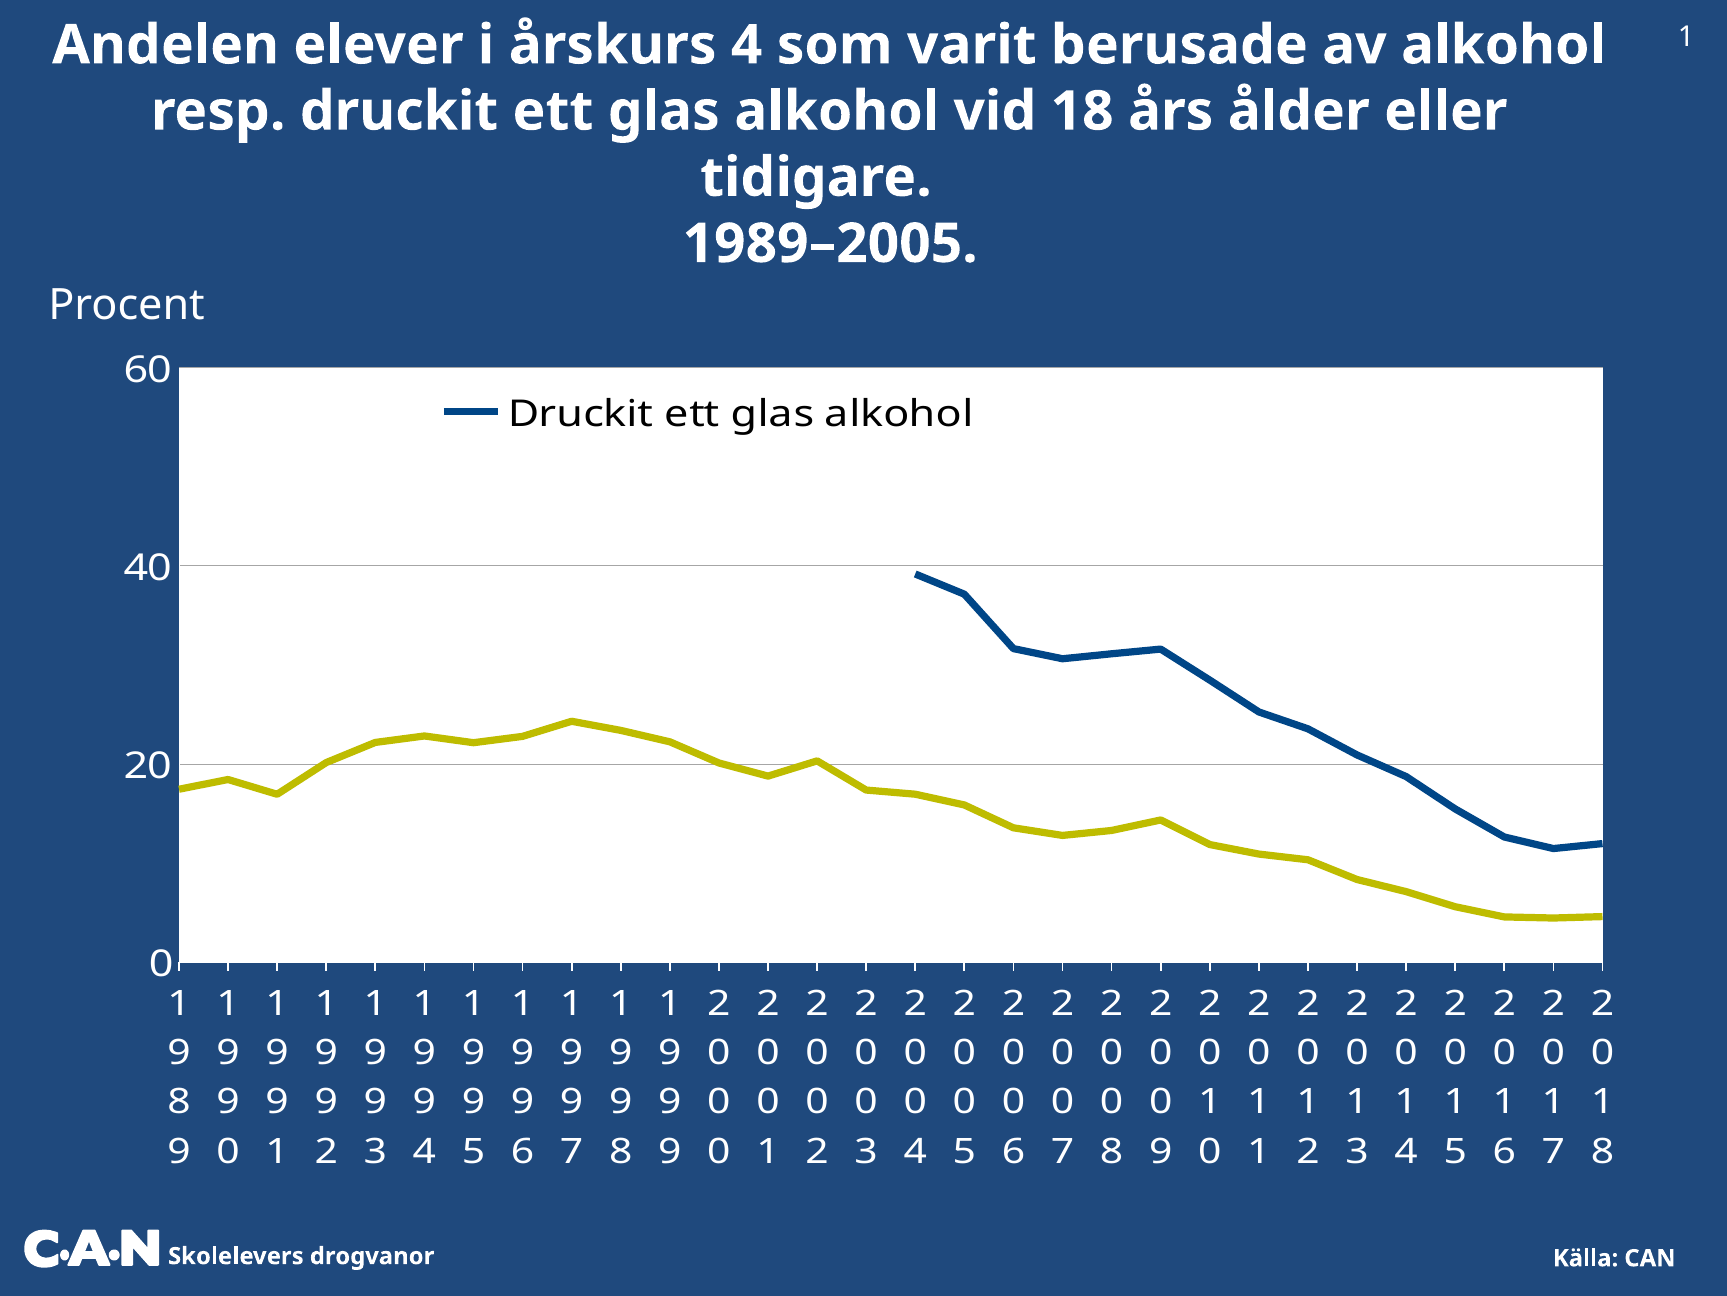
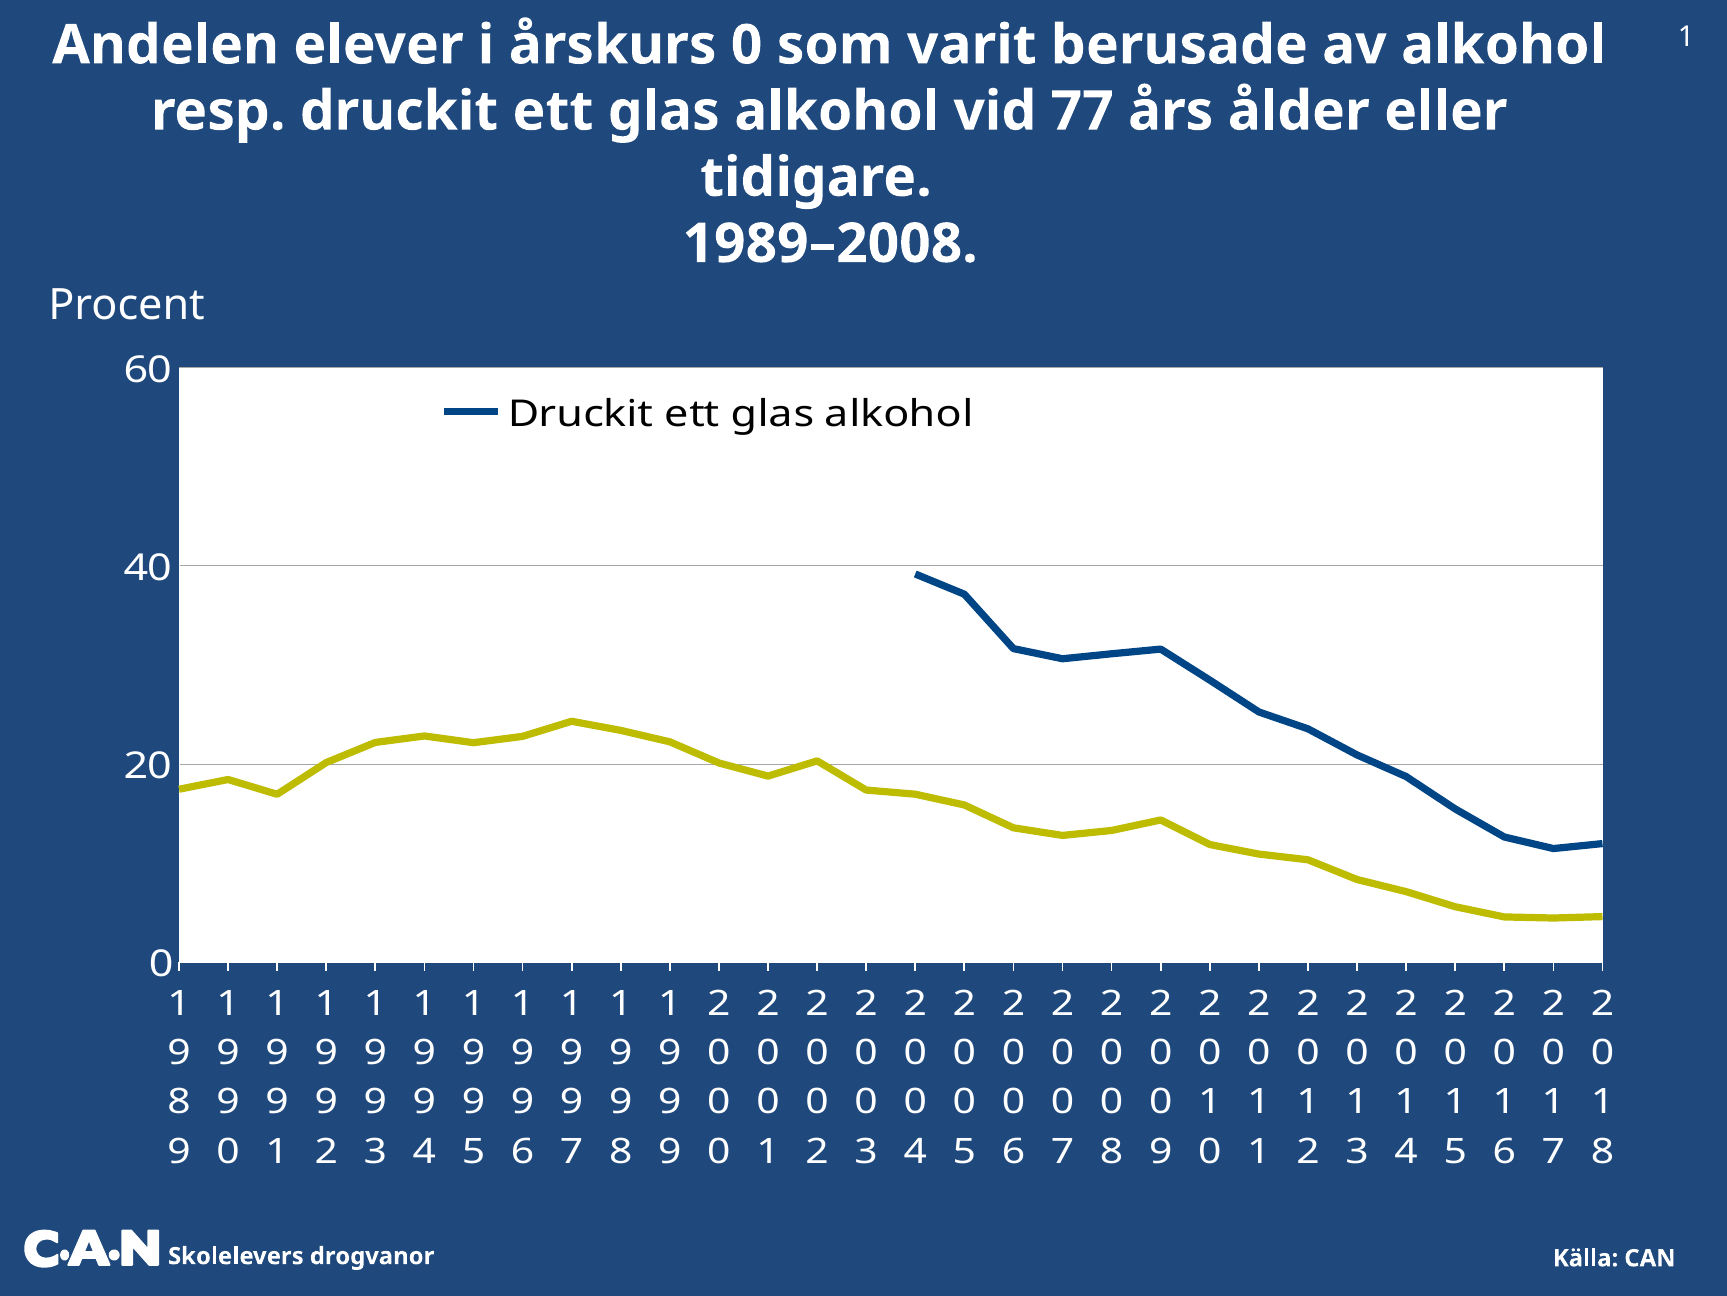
årskurs 4: 4 -> 0
18: 18 -> 77
1989–2005: 1989–2005 -> 1989–2008
